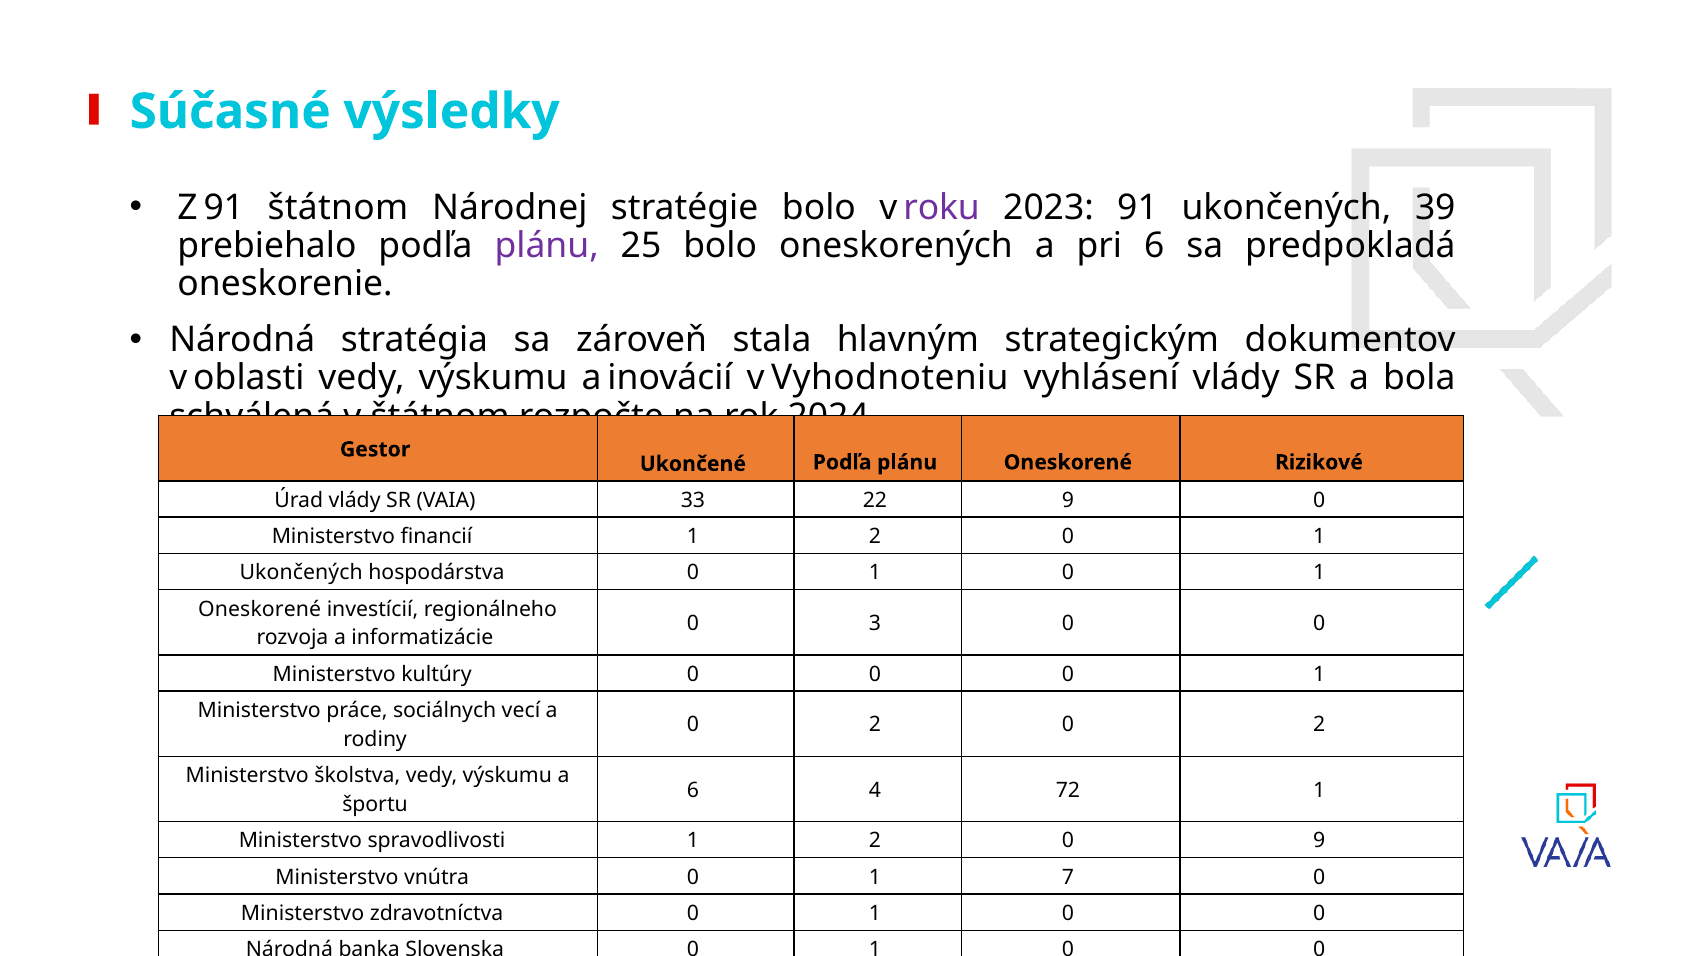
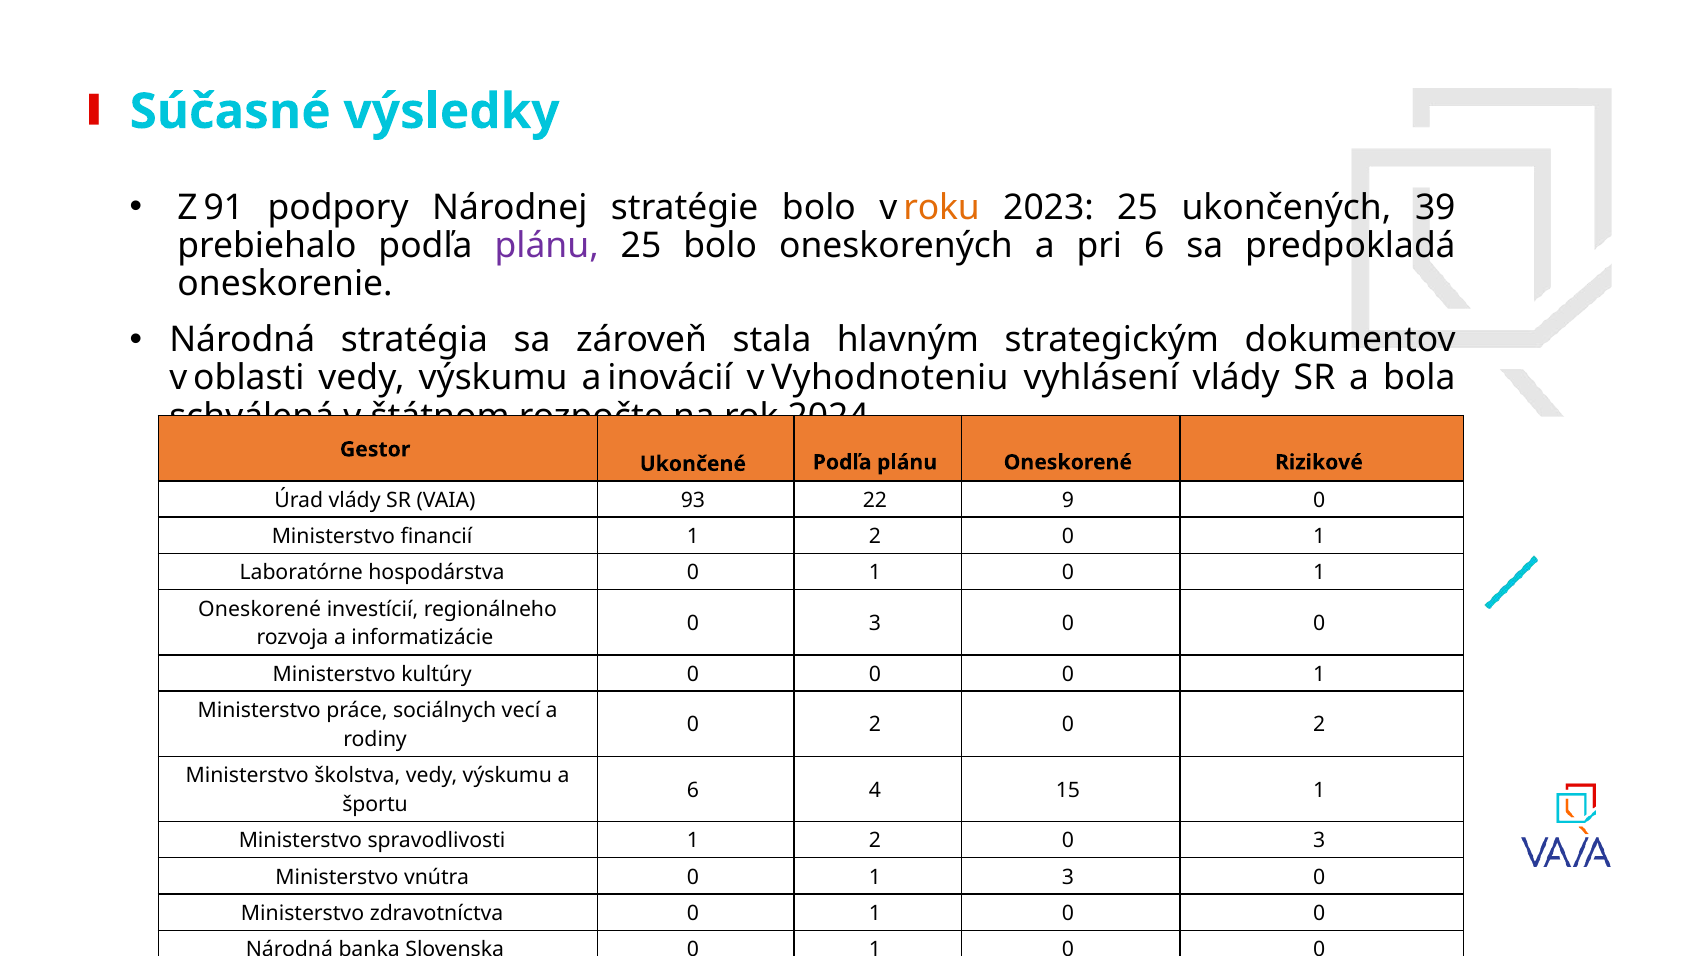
91 štátnom: štátnom -> podpory
roku colour: purple -> orange
2023 91: 91 -> 25
33: 33 -> 93
Ukončených at (301, 573): Ukončených -> Laboratórne
72: 72 -> 15
2 0 9: 9 -> 3
1 7: 7 -> 3
